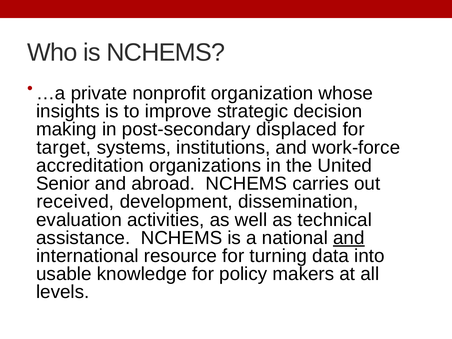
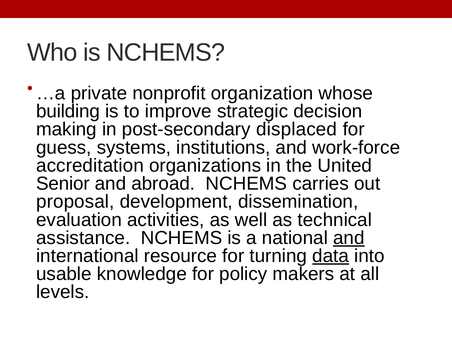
insights: insights -> building
target: target -> guess
received: received -> proposal
data underline: none -> present
